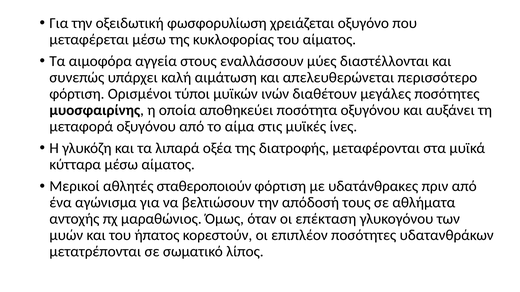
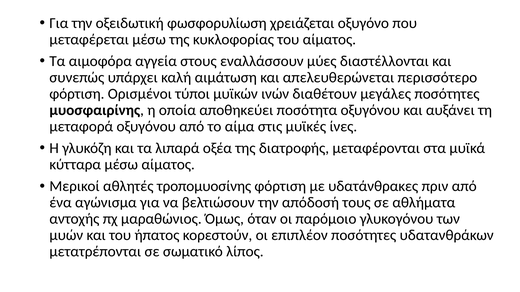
σταθεροποιούν: σταθεροποιούν -> τροπομυοσίνης
επέκταση: επέκταση -> παρόμοιο
